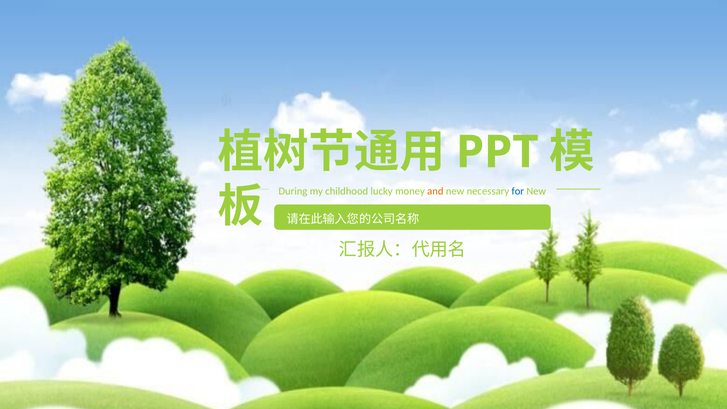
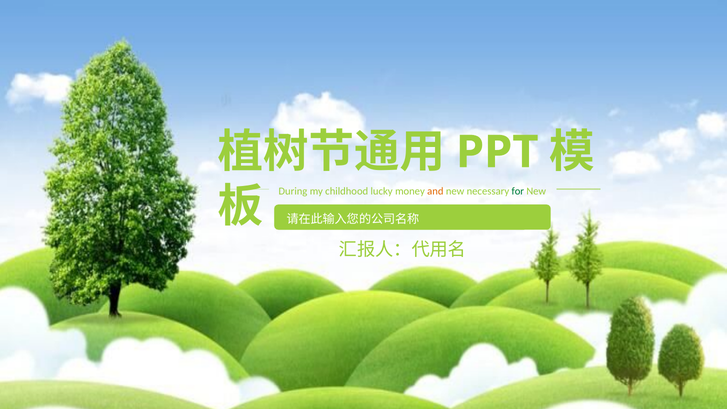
for colour: blue -> green
